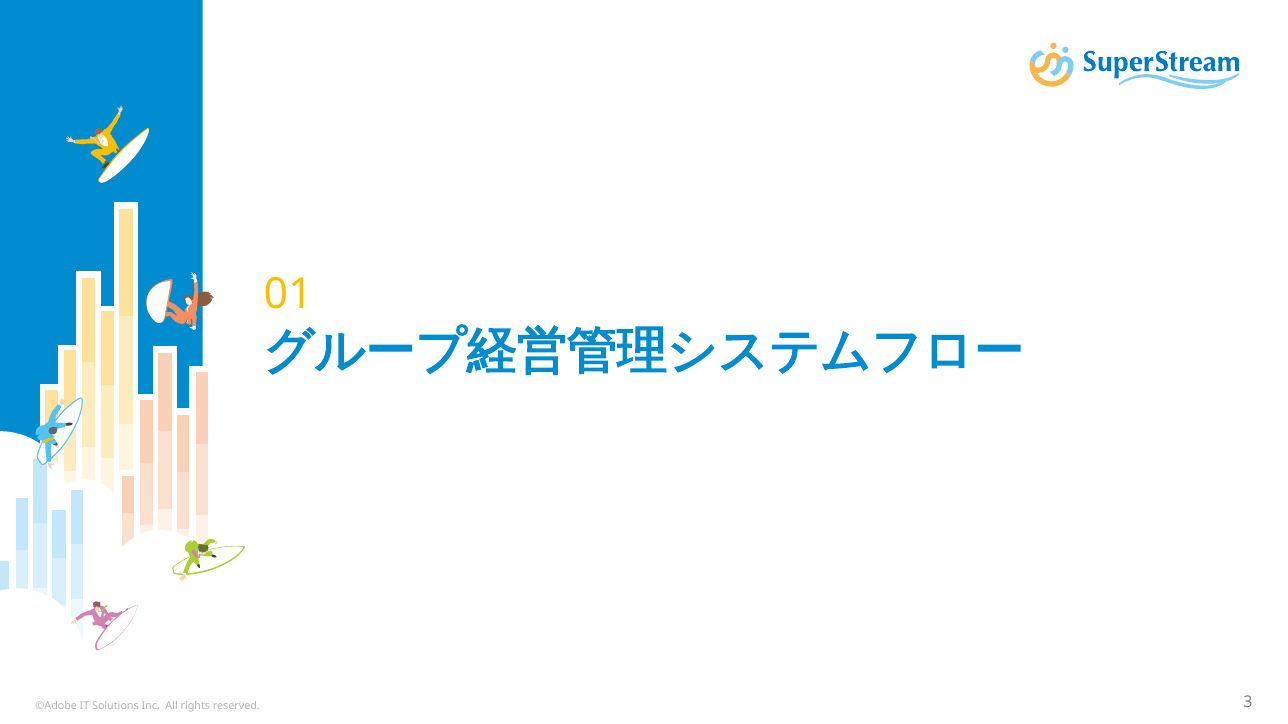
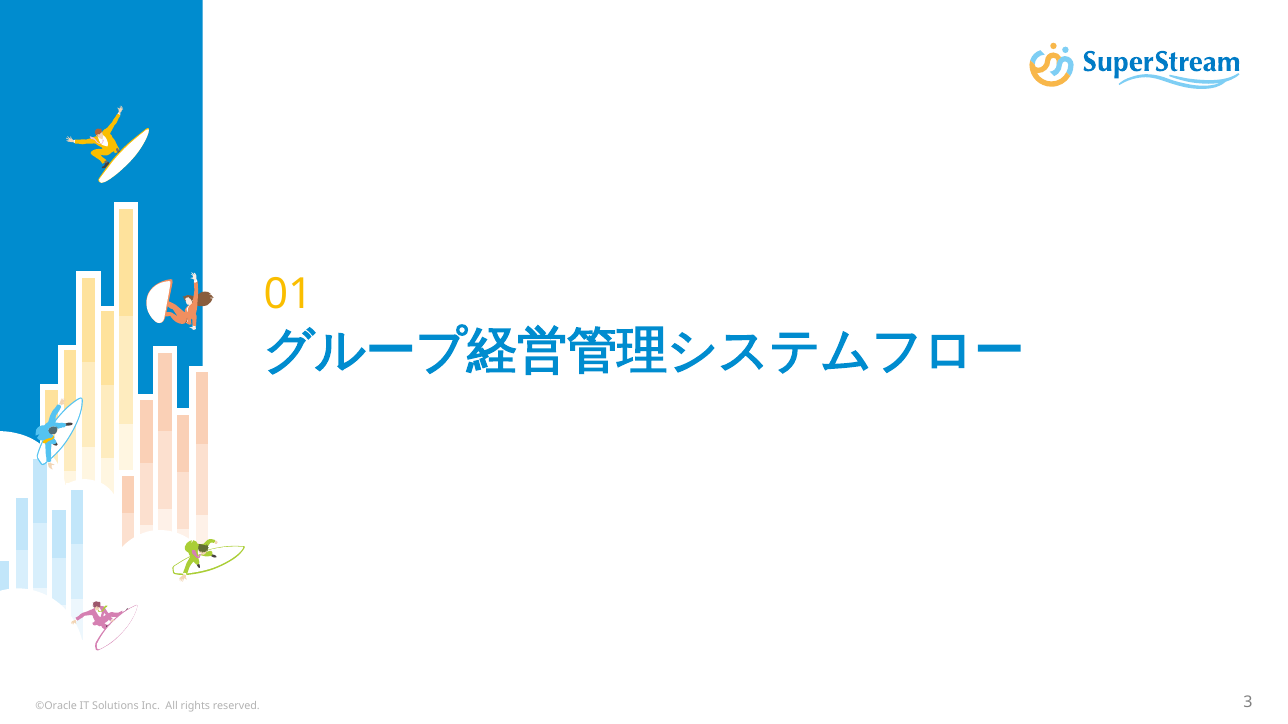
©Adobe: ©Adobe -> ©Oracle
